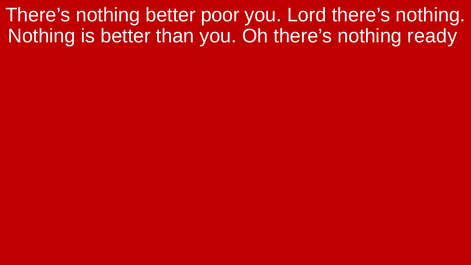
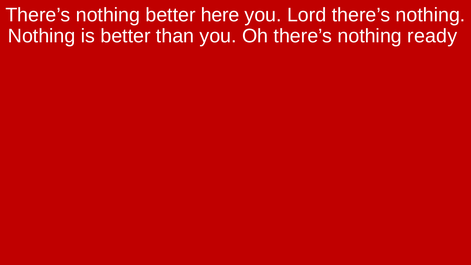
poor: poor -> here
